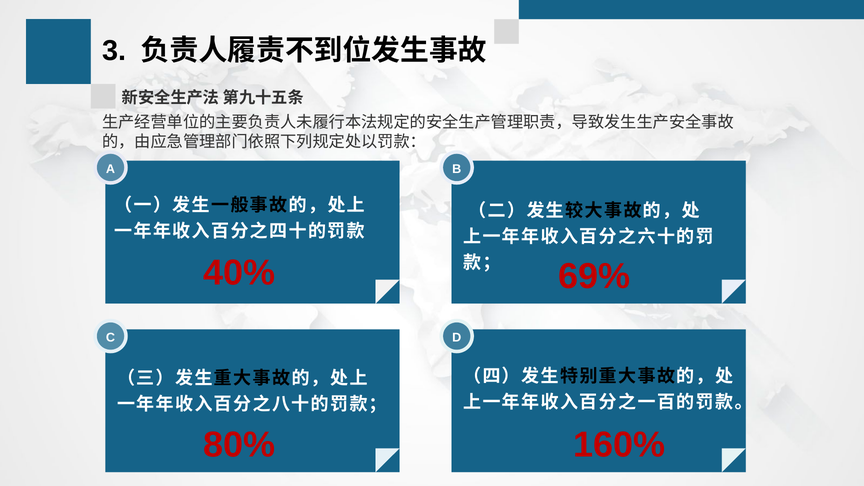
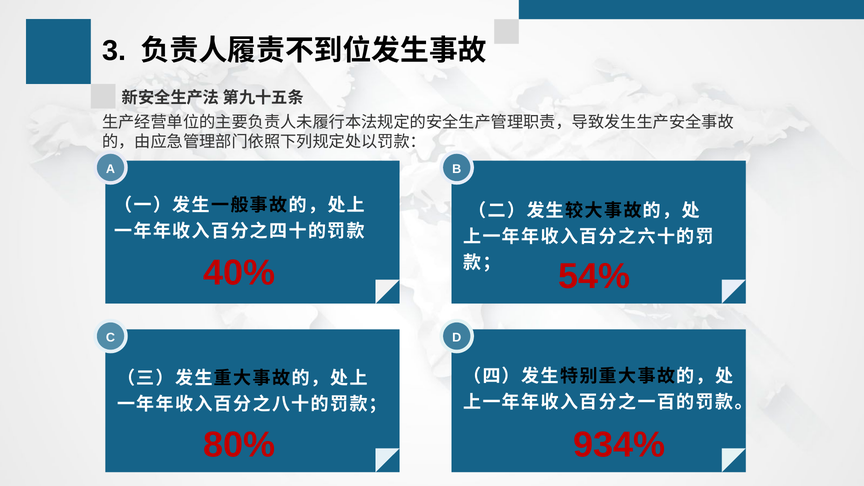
69%: 69% -> 54%
160%: 160% -> 934%
